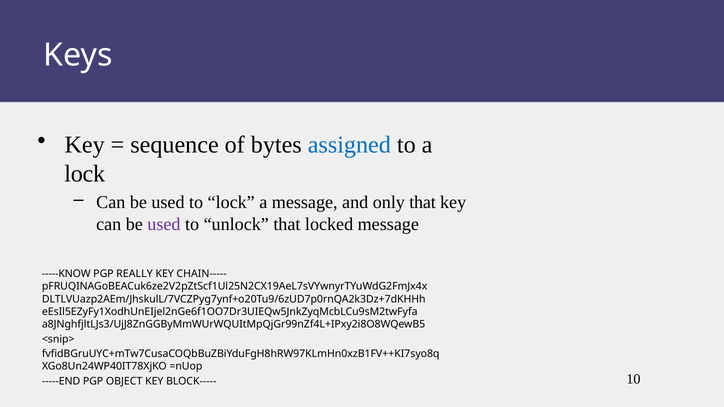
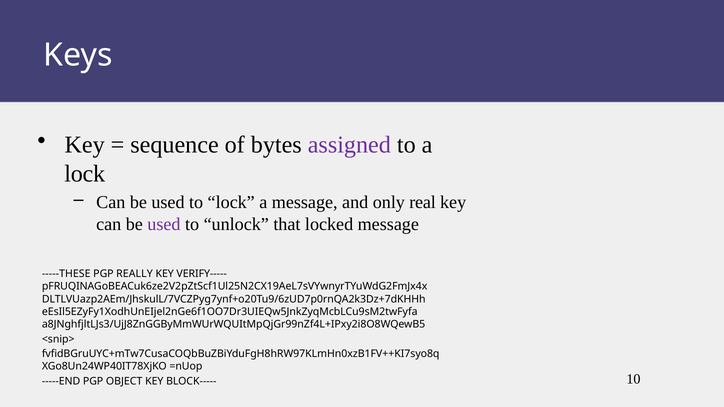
assigned colour: blue -> purple
only that: that -> real
-----KNOW: -----KNOW -> -----THESE
CHAIN-----: CHAIN----- -> VERIFY-----
